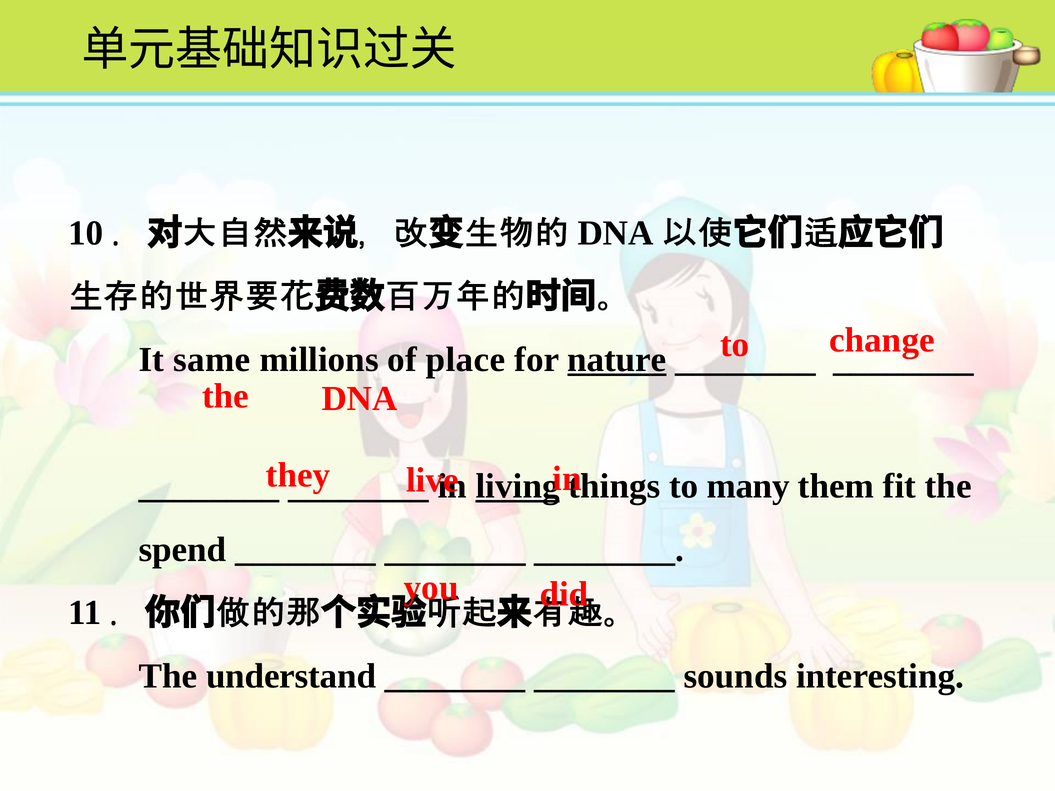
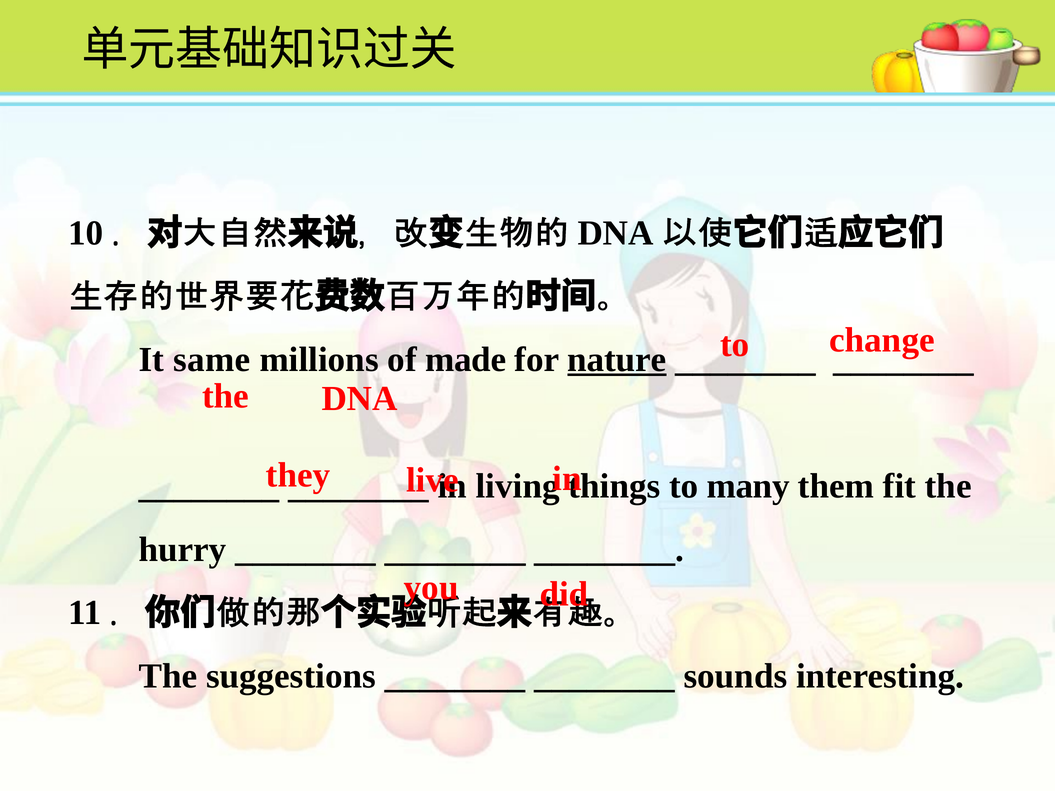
place: place -> made
living underline: present -> none
spend: spend -> hurry
understand: understand -> suggestions
